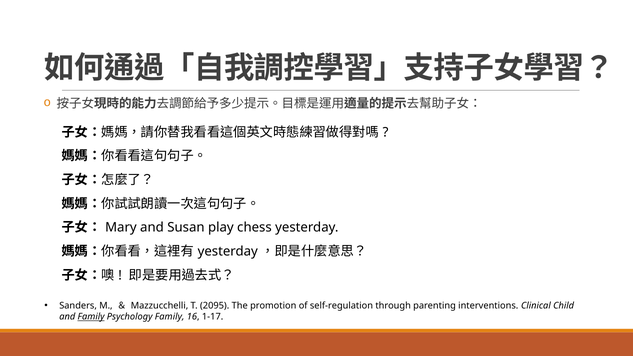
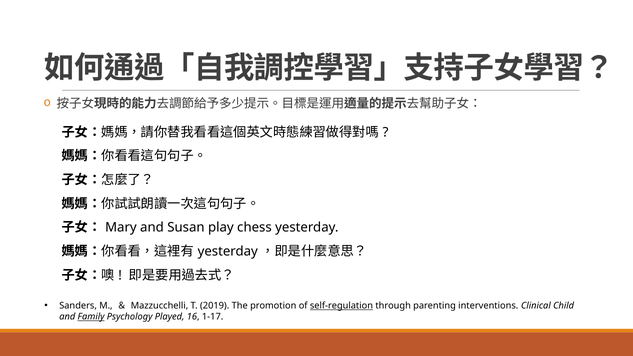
2095: 2095 -> 2019
self-regulation underline: none -> present
Psychology Family: Family -> Played
